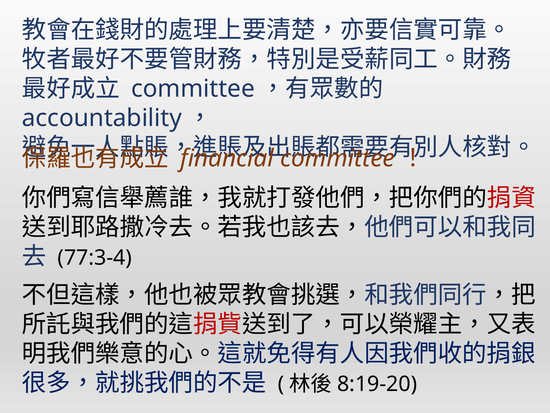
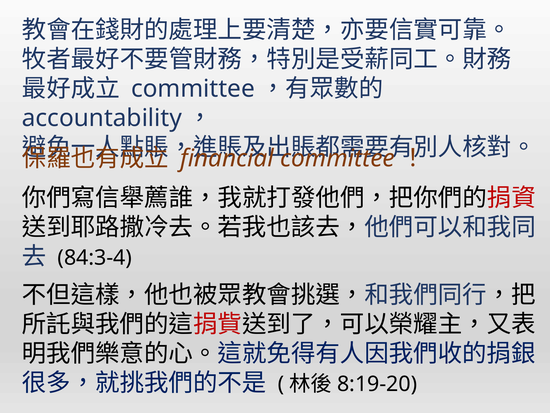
77:3-4: 77:3-4 -> 84:3-4
